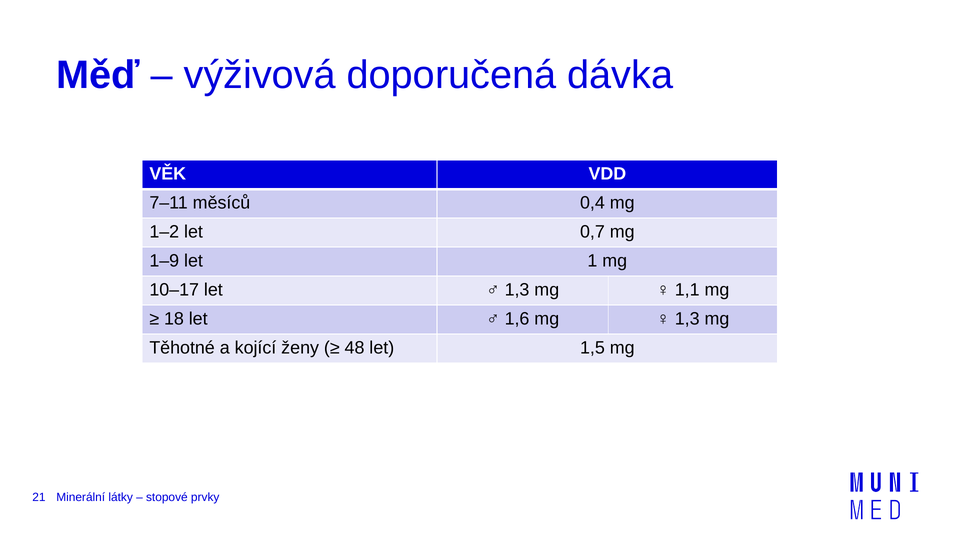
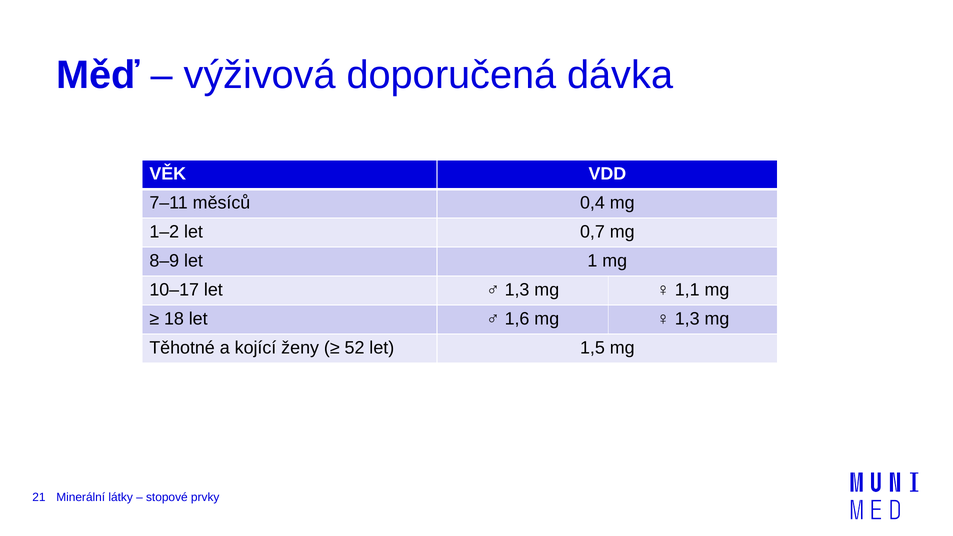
1–9: 1–9 -> 8–9
48: 48 -> 52
